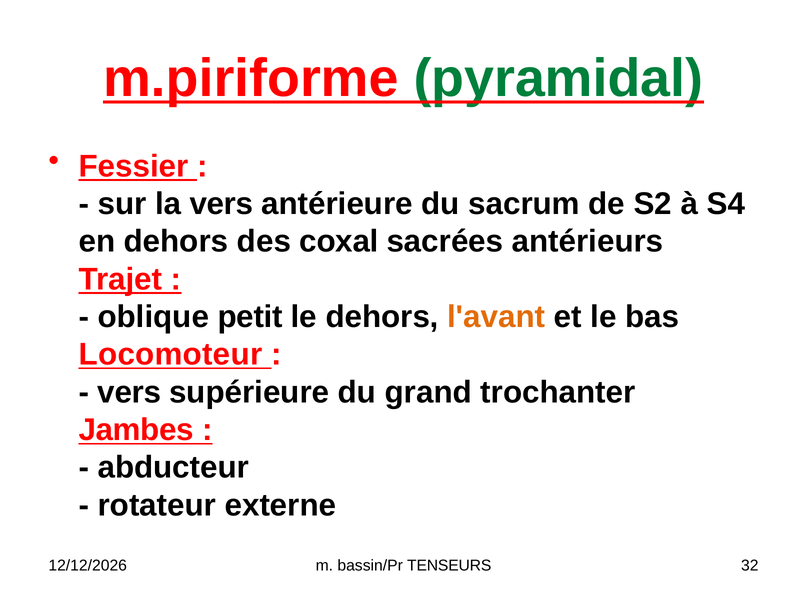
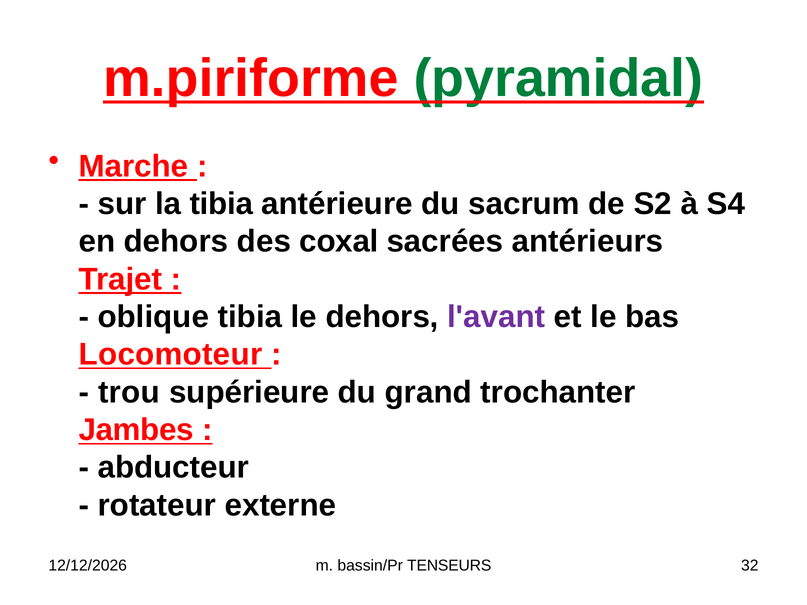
Fessier: Fessier -> Marche
la vers: vers -> tibia
oblique petit: petit -> tibia
l'avant colour: orange -> purple
vers at (129, 392): vers -> trou
